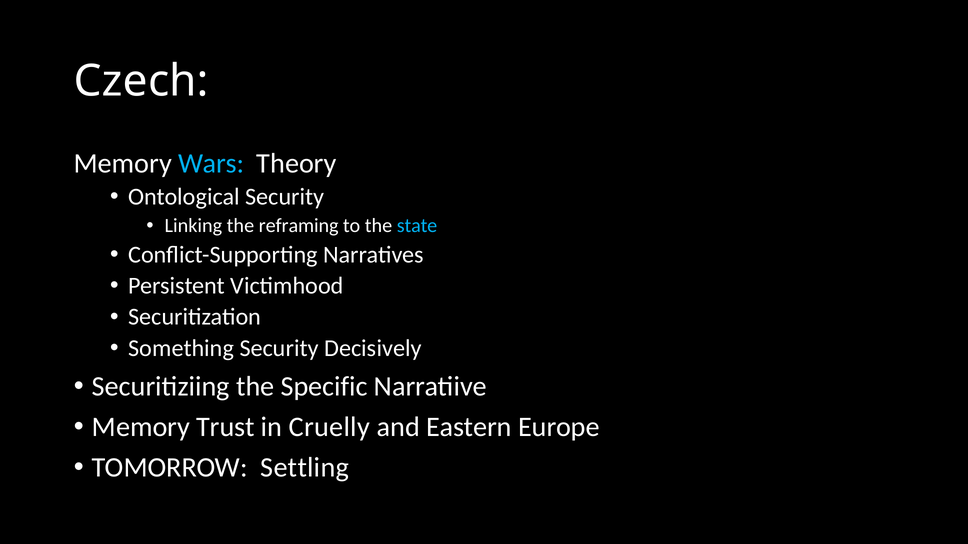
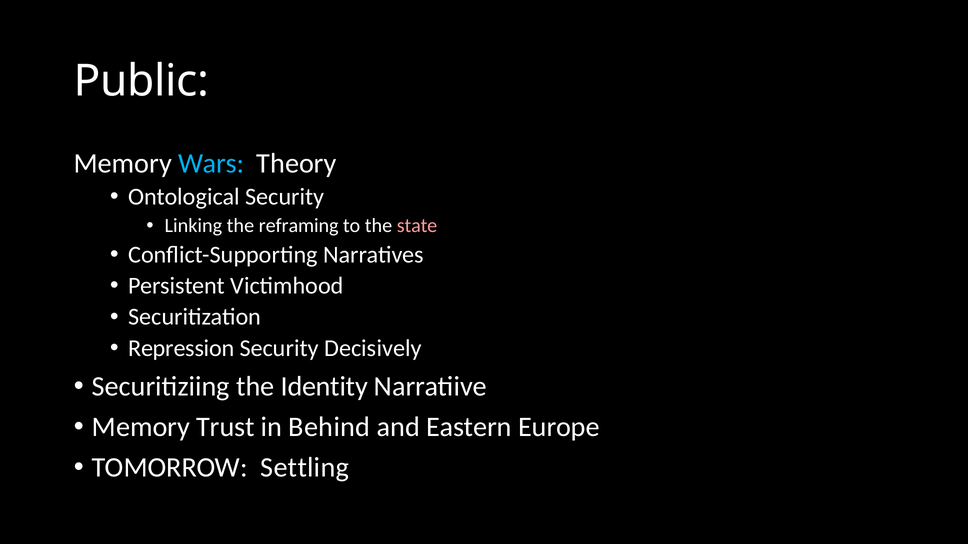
Czech: Czech -> Public
state colour: light blue -> pink
Something: Something -> Repression
Specific: Specific -> Identity
Cruelly: Cruelly -> Behind
